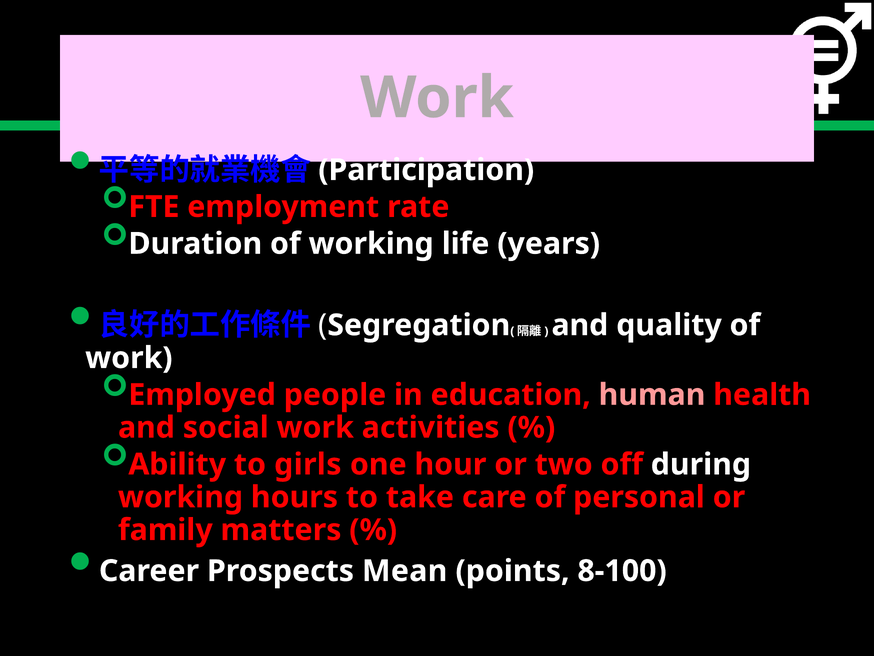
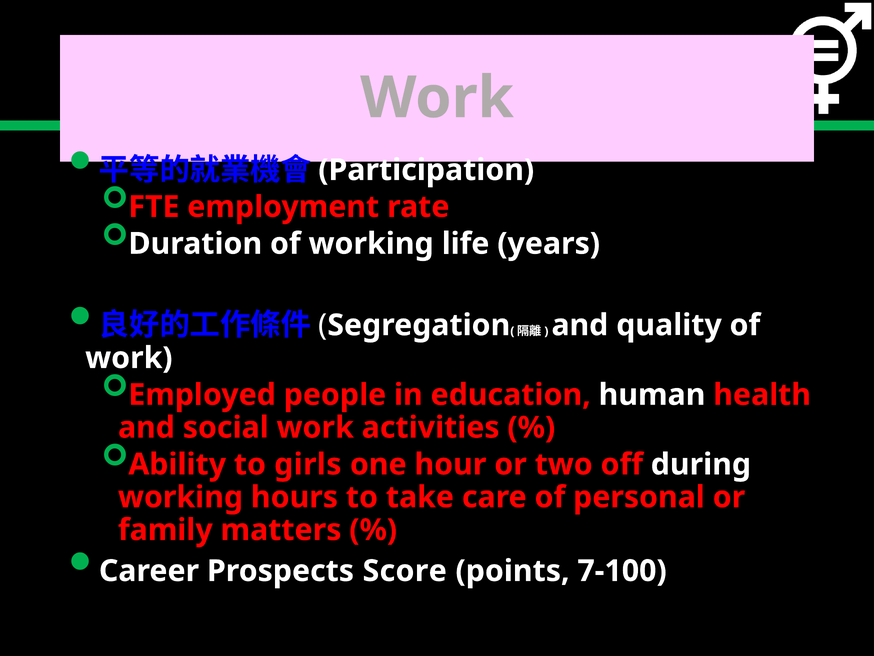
human colour: pink -> white
Mean: Mean -> Score
8-100: 8-100 -> 7-100
